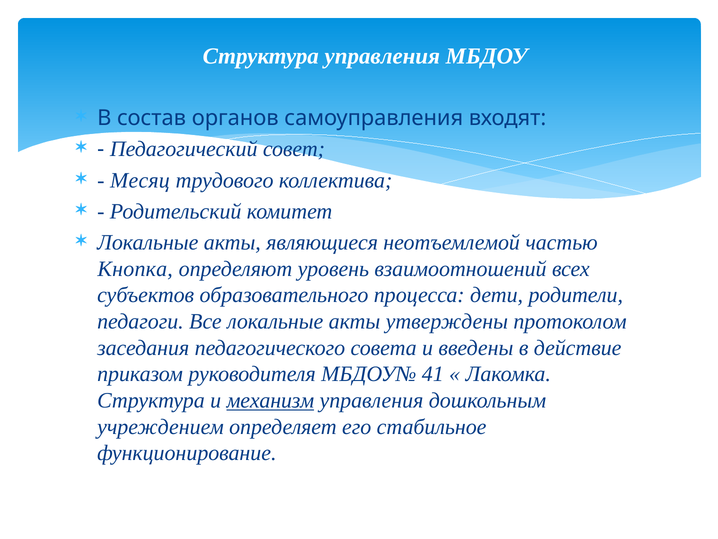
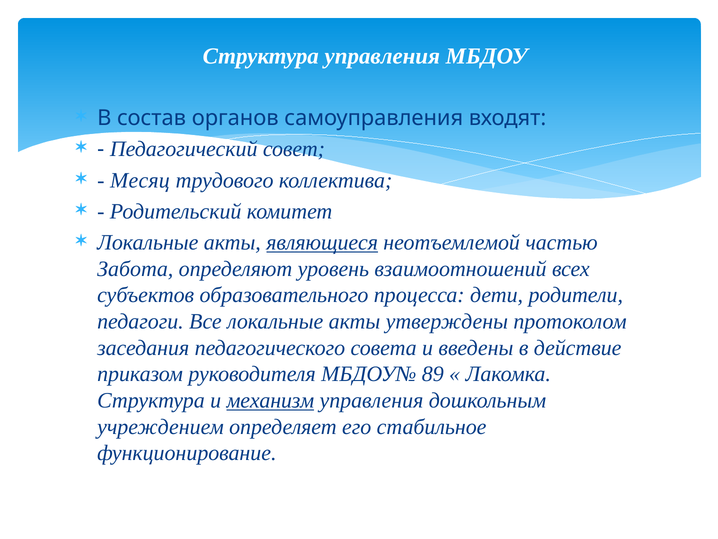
являющиеся underline: none -> present
Кнопка: Кнопка -> Забота
41: 41 -> 89
